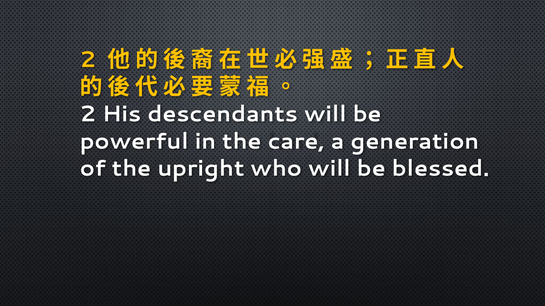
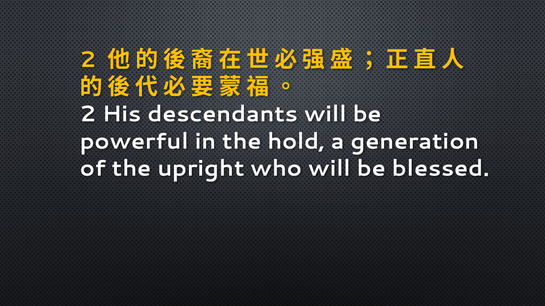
care: care -> hold
